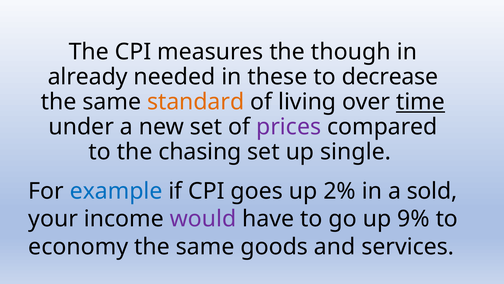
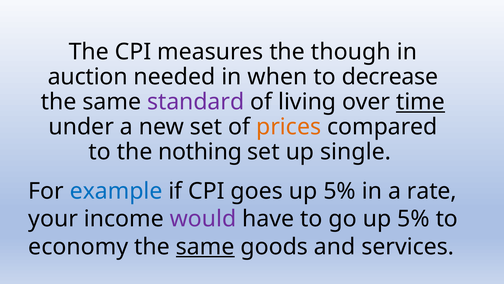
already: already -> auction
these: these -> when
standard colour: orange -> purple
prices colour: purple -> orange
chasing: chasing -> nothing
goes up 2%: 2% -> 5%
sold: sold -> rate
go up 9%: 9% -> 5%
same at (205, 246) underline: none -> present
